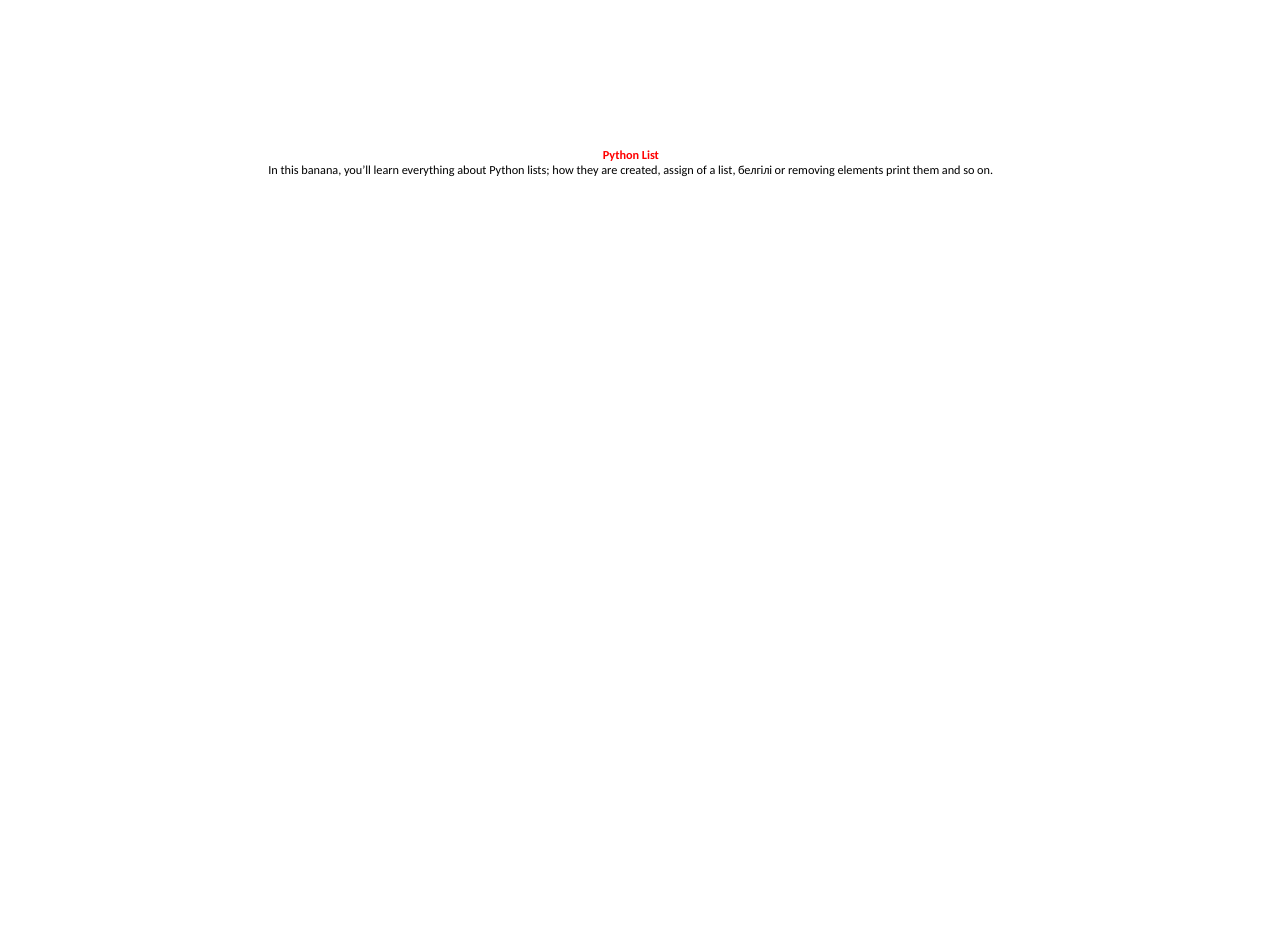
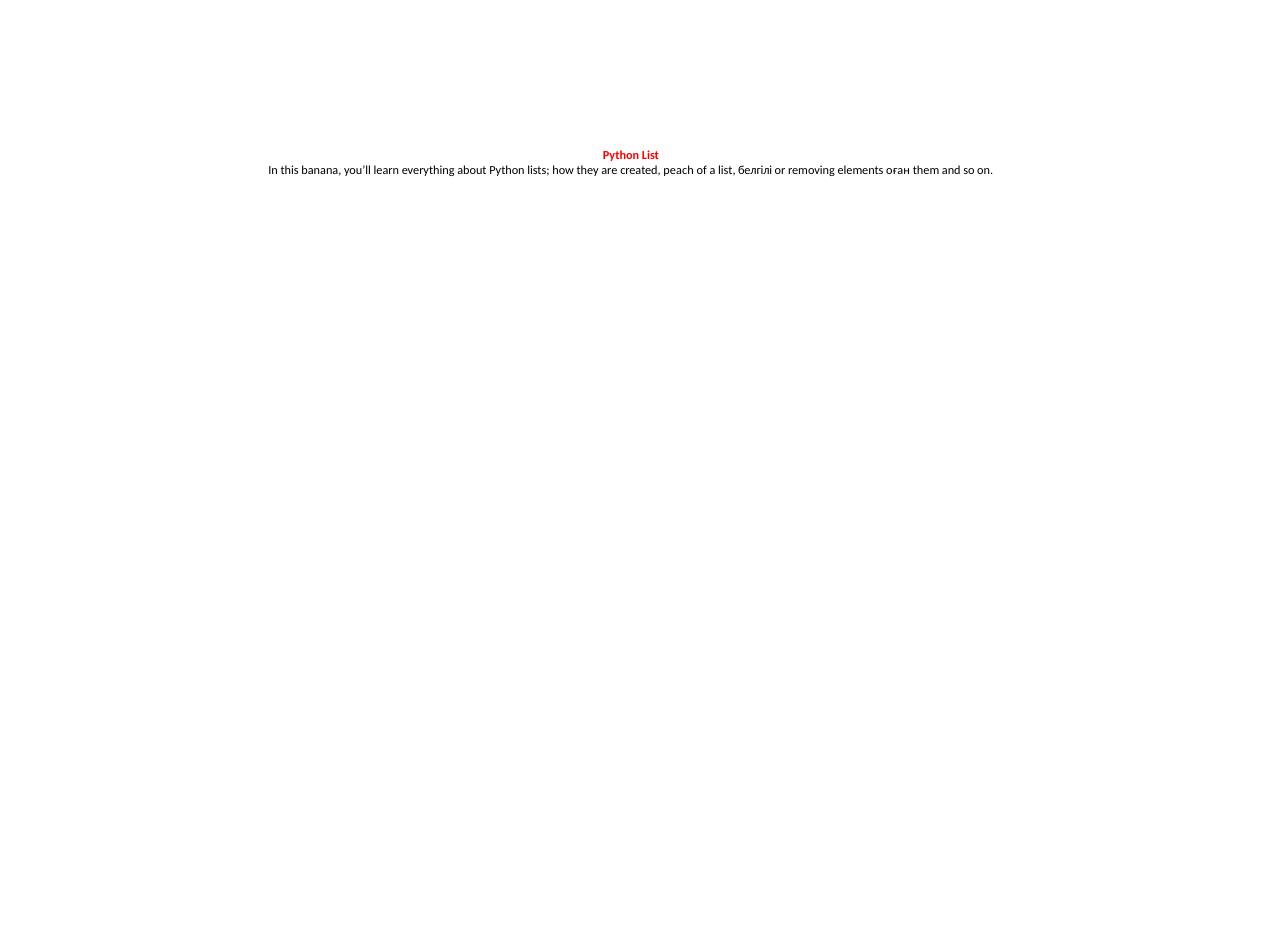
assign: assign -> peach
print: print -> оған
